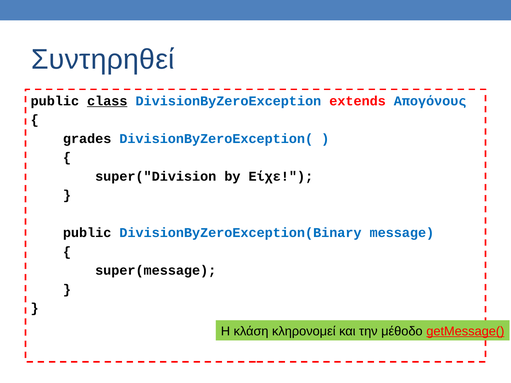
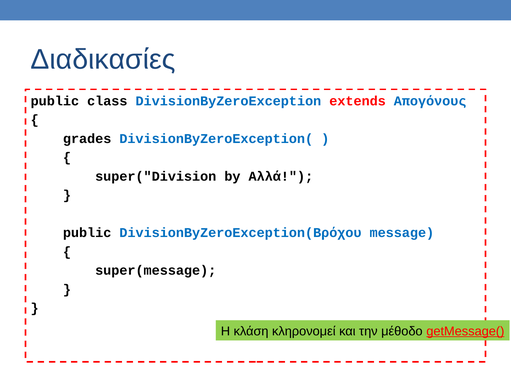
Συντηρηθεί: Συντηρηθεί -> Διαδικασίες
class underline: present -> none
Είχε: Είχε -> Αλλά
DivisionByZeroException(Binary: DivisionByZeroException(Binary -> DivisionByZeroException(Βρόχου
